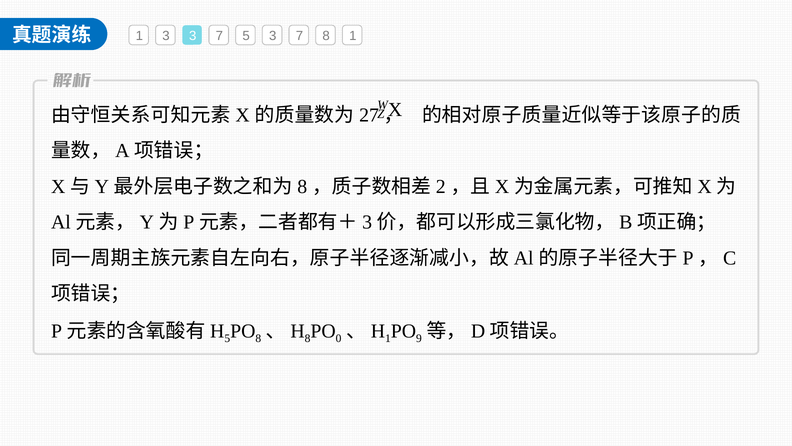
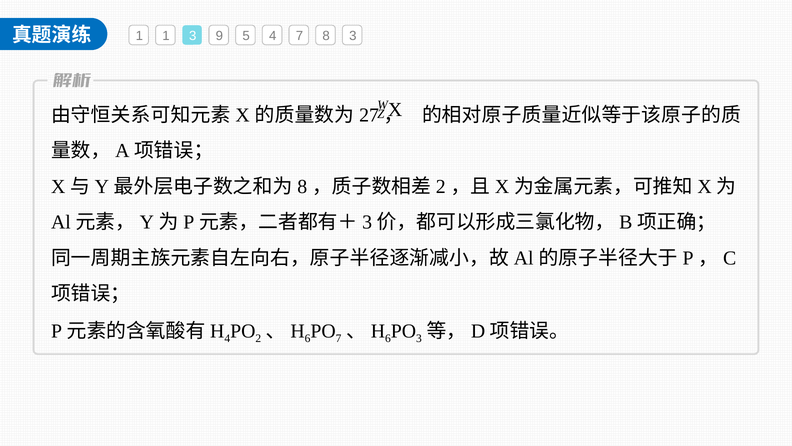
1 3: 3 -> 1
7 at (219, 36): 7 -> 9
5 3: 3 -> 4
8 1: 1 -> 3
5 at (227, 338): 5 -> 4
8 at (258, 338): 8 -> 2
8 at (308, 338): 8 -> 6
0 at (339, 338): 0 -> 7
1 at (388, 338): 1 -> 6
9 at (419, 338): 9 -> 3
